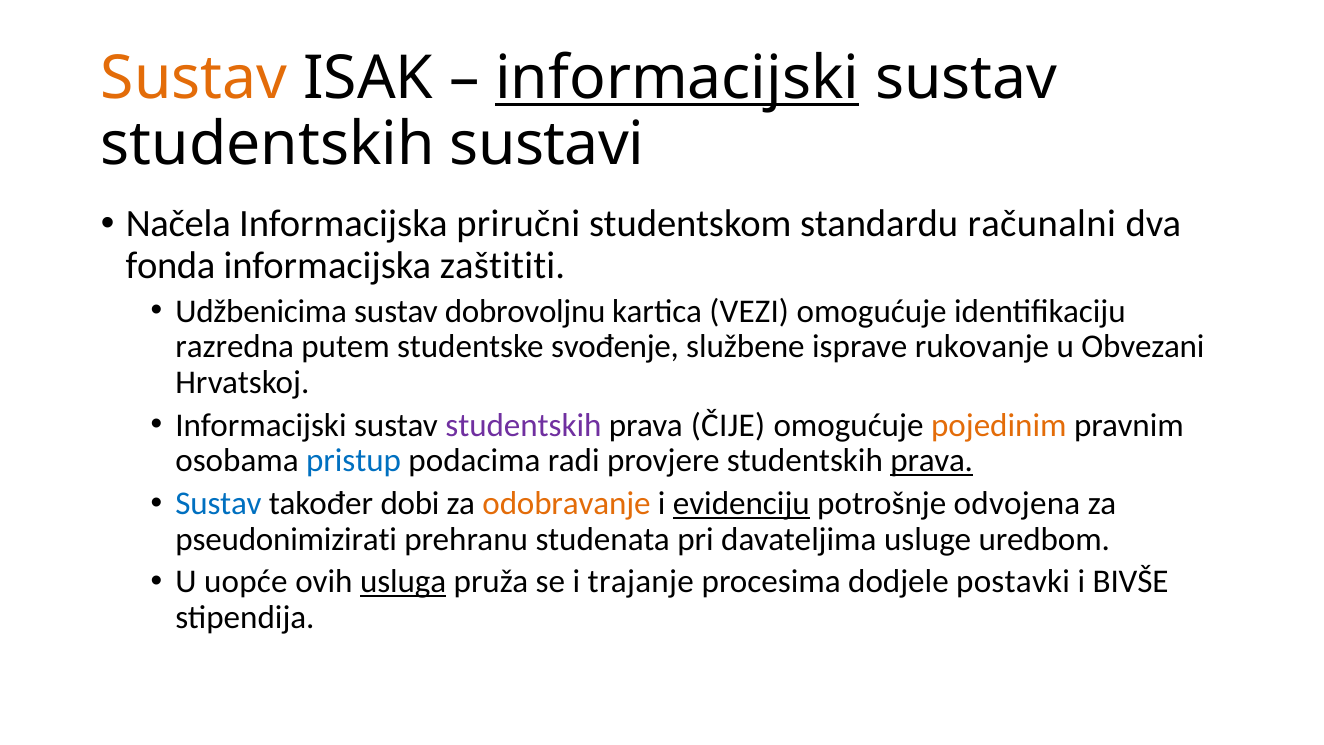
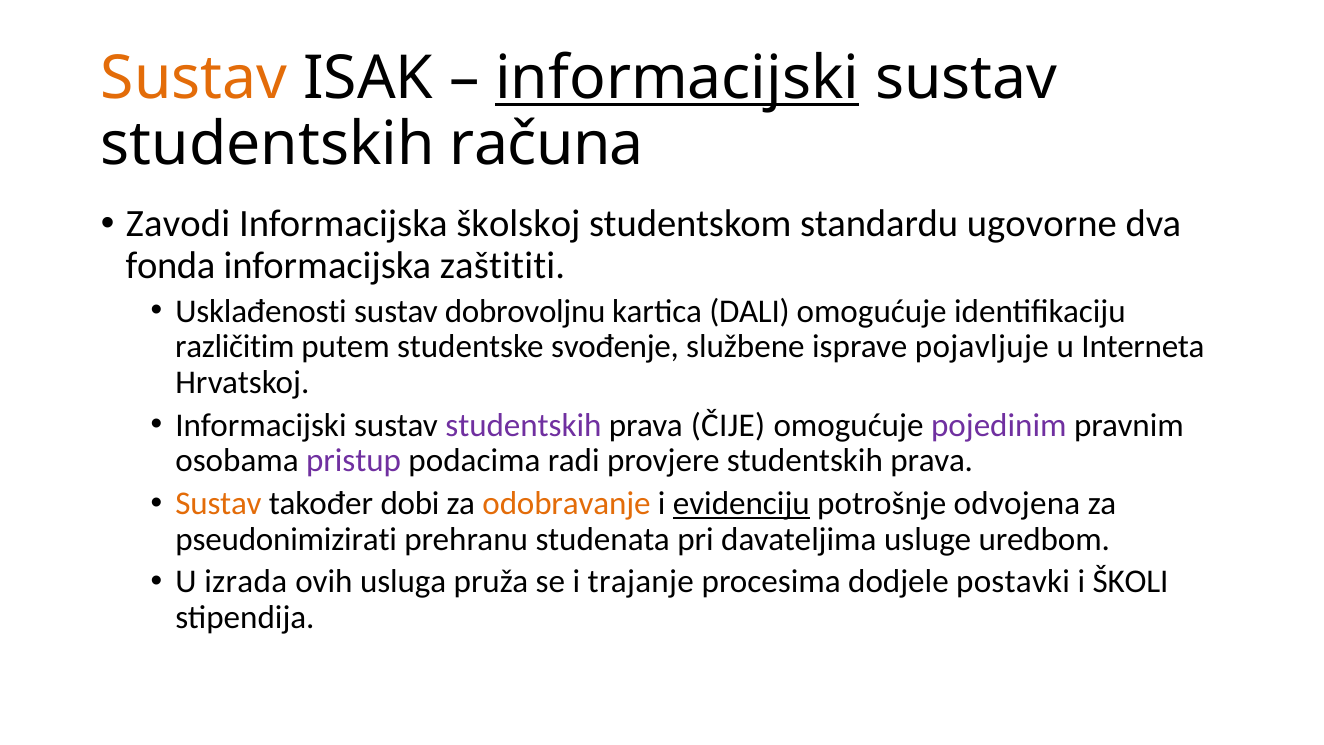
sustavi: sustavi -> računa
Načela: Načela -> Zavodi
priručni: priručni -> školskoj
računalni: računalni -> ugovorne
Udžbenicima: Udžbenicima -> Usklađenosti
VEZI: VEZI -> DALI
razredna: razredna -> različitim
rukovanje: rukovanje -> pojavljuje
Obvezani: Obvezani -> Interneta
pojedinim colour: orange -> purple
pristup colour: blue -> purple
prava at (932, 461) underline: present -> none
Sustav at (219, 503) colour: blue -> orange
uopće: uopće -> izrada
usluga underline: present -> none
BIVŠE: BIVŠE -> ŠKOLI
